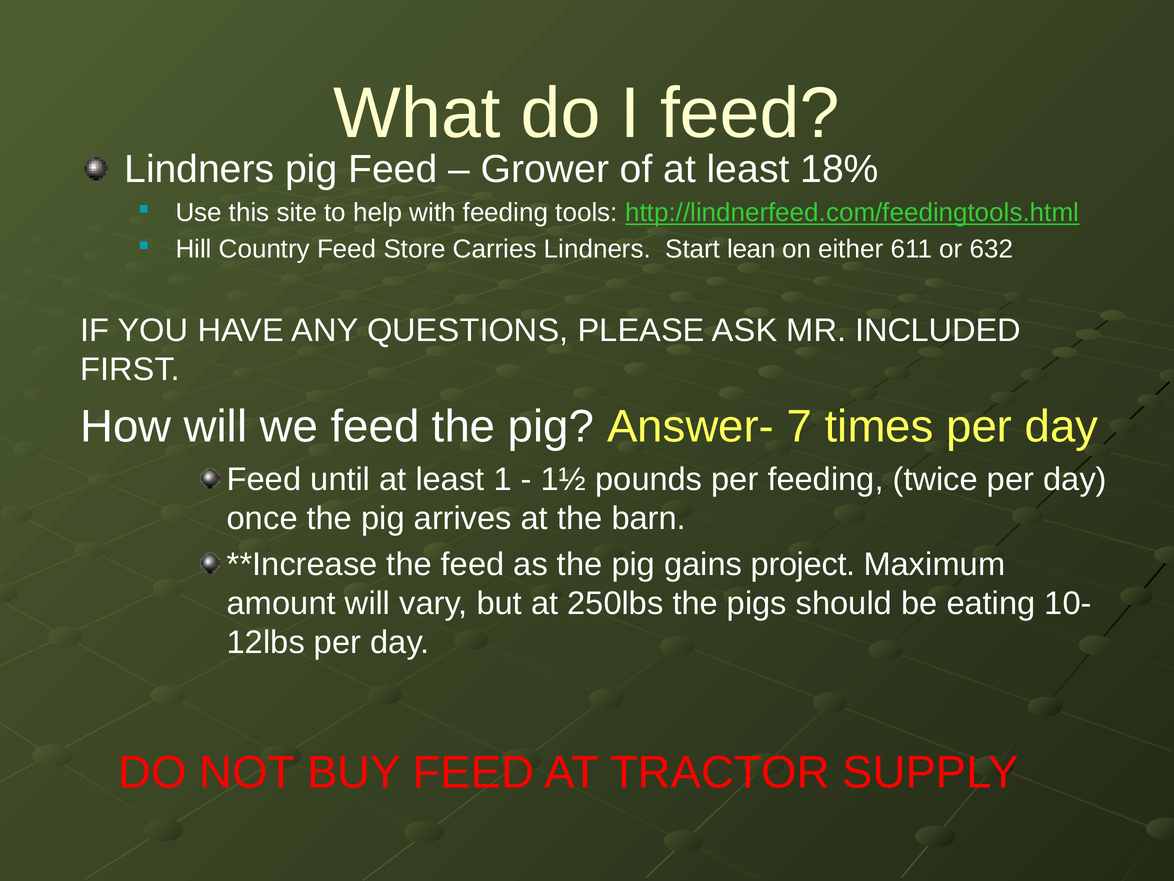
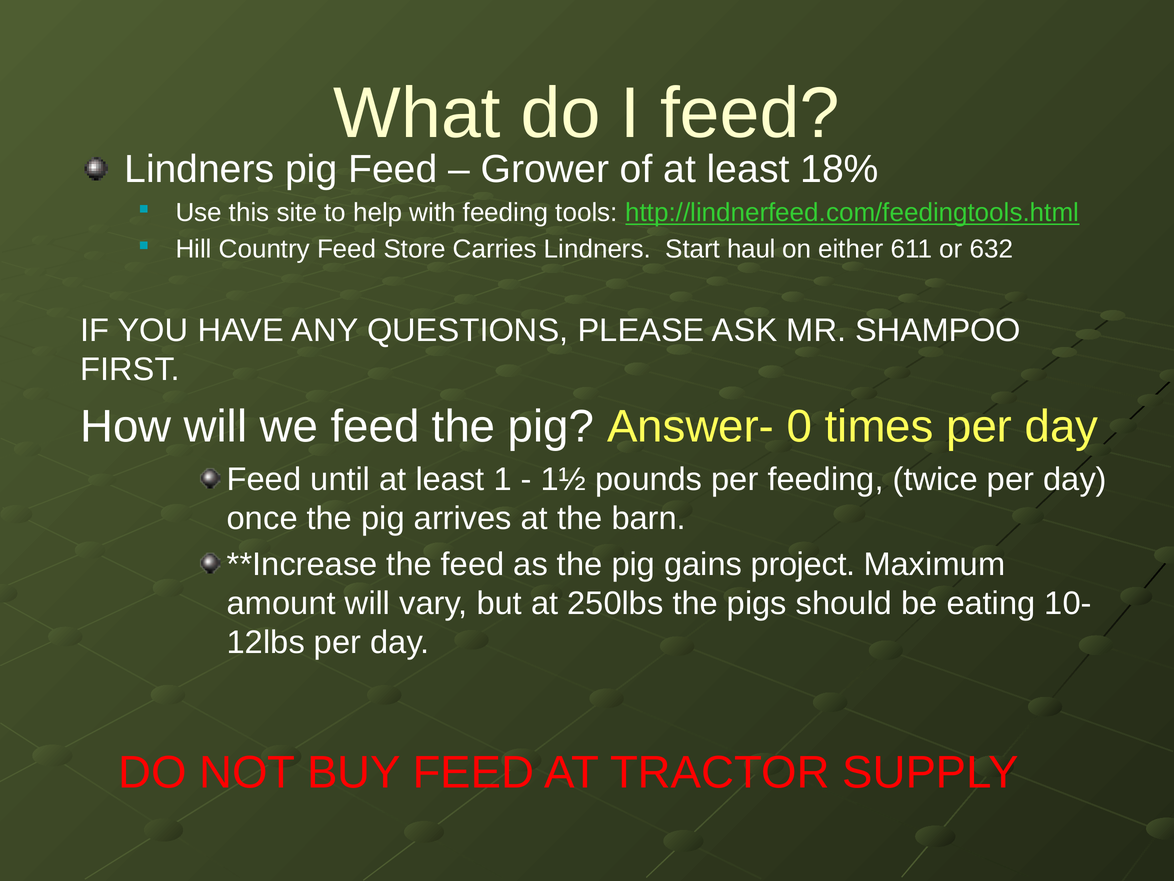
lean: lean -> haul
INCLUDED: INCLUDED -> SHAMPOO
7: 7 -> 0
